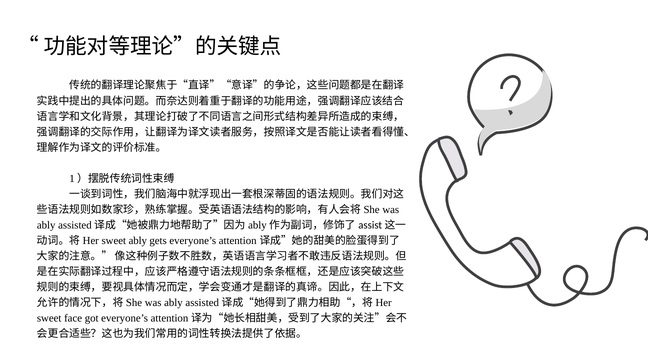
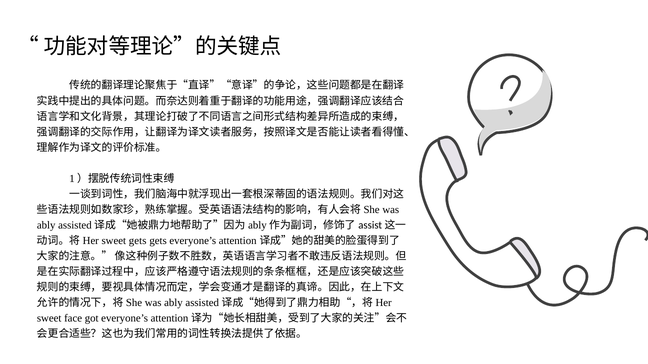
sweet ably: ably -> gets
